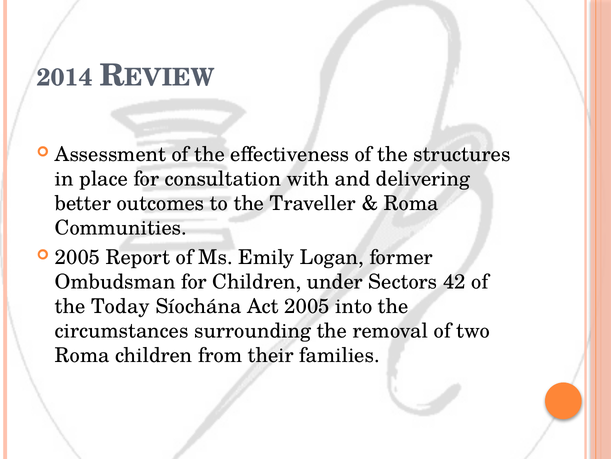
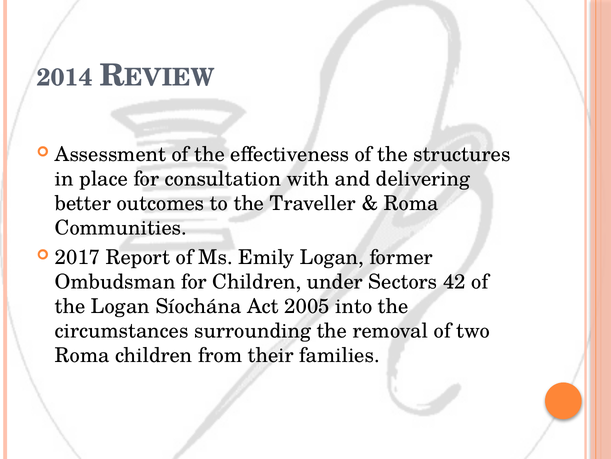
2005 at (78, 257): 2005 -> 2017
the Today: Today -> Logan
